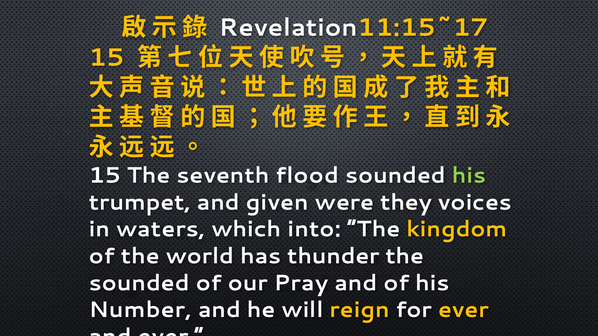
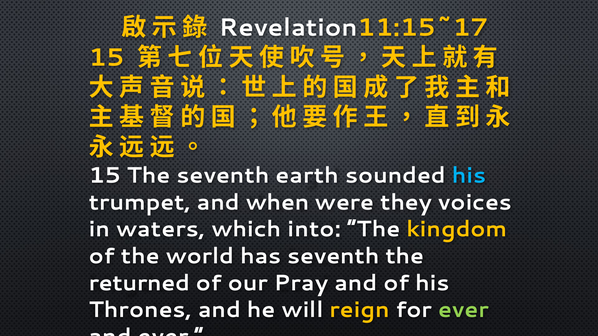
flood: flood -> earth
his at (469, 176) colour: light green -> light blue
given: given -> when
has thunder: thunder -> seventh
sounded at (139, 283): sounded -> returned
Number: Number -> Thrones
ever at (463, 310) colour: yellow -> light green
